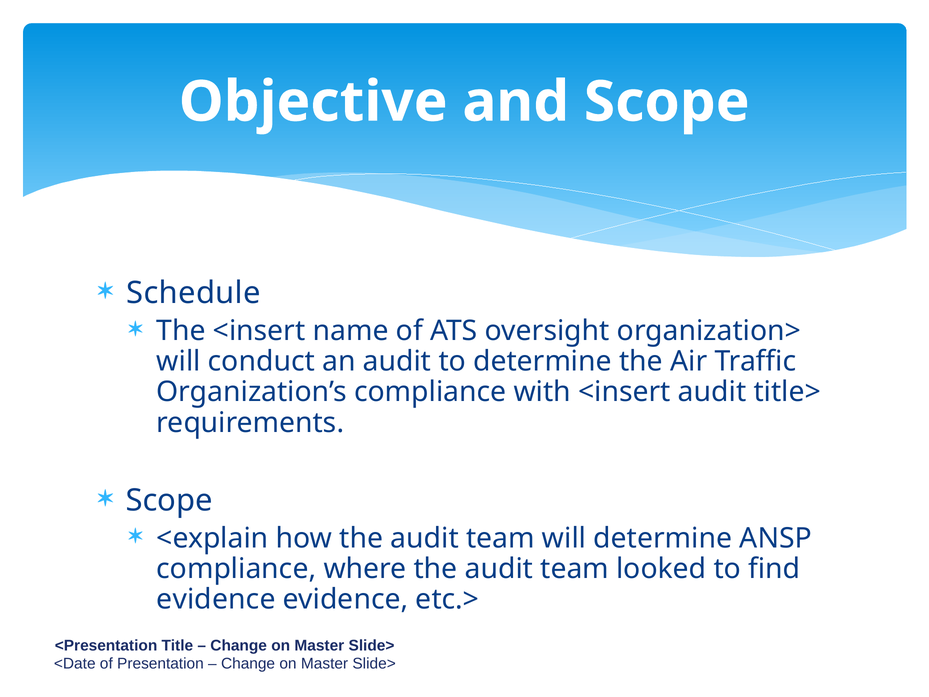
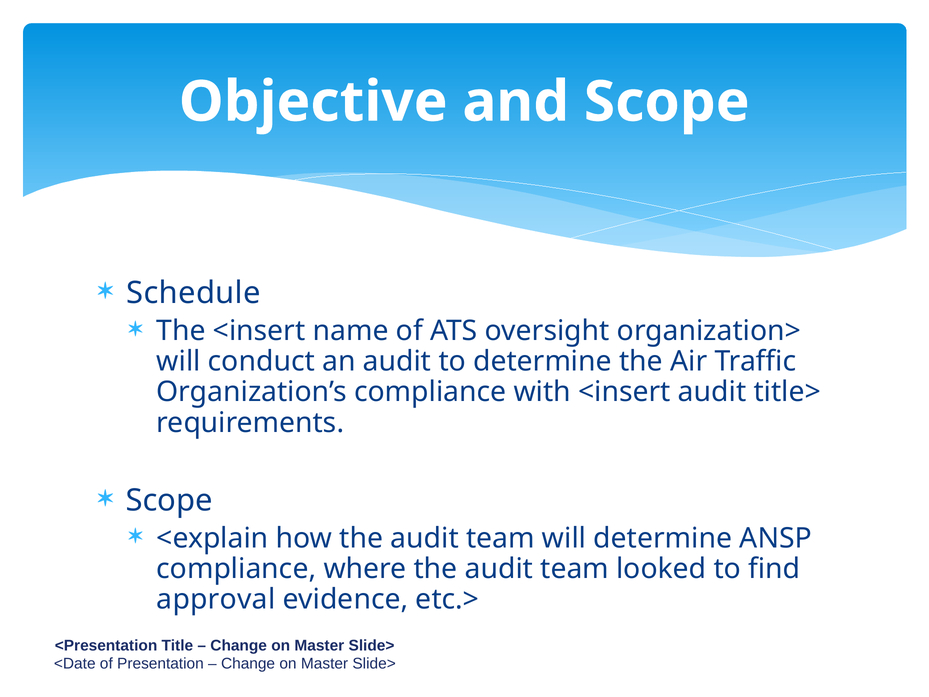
evidence at (216, 599): evidence -> approval
